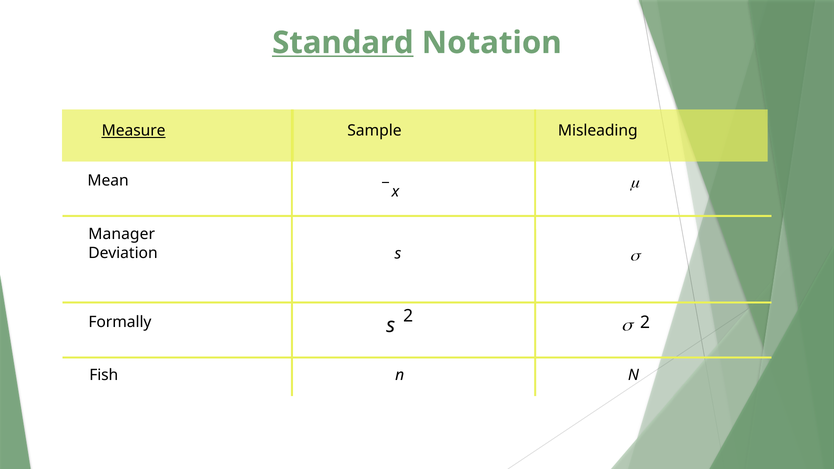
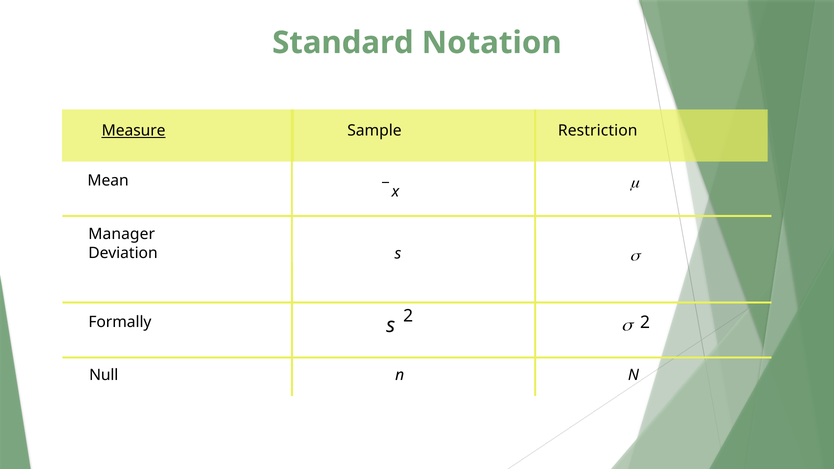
Standard underline: present -> none
Misleading: Misleading -> Restriction
Fish: Fish -> Null
